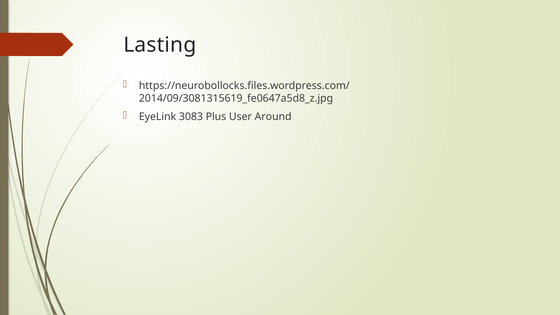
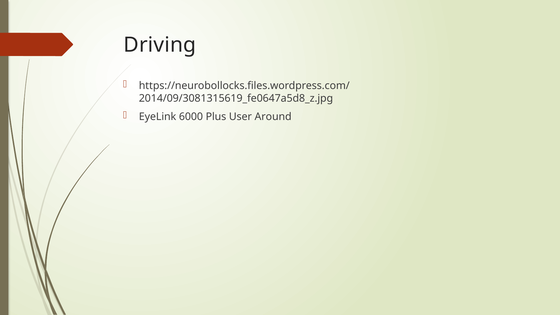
Lasting: Lasting -> Driving
3083: 3083 -> 6000
